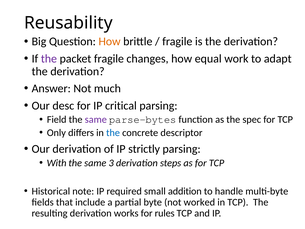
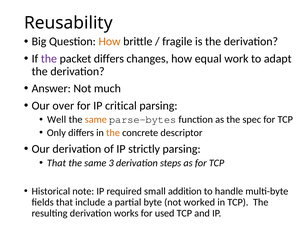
packet fragile: fragile -> differs
desc: desc -> over
Field: Field -> Well
same at (96, 120) colour: purple -> orange
the at (113, 133) colour: blue -> orange
With at (57, 163): With -> That
rules: rules -> used
